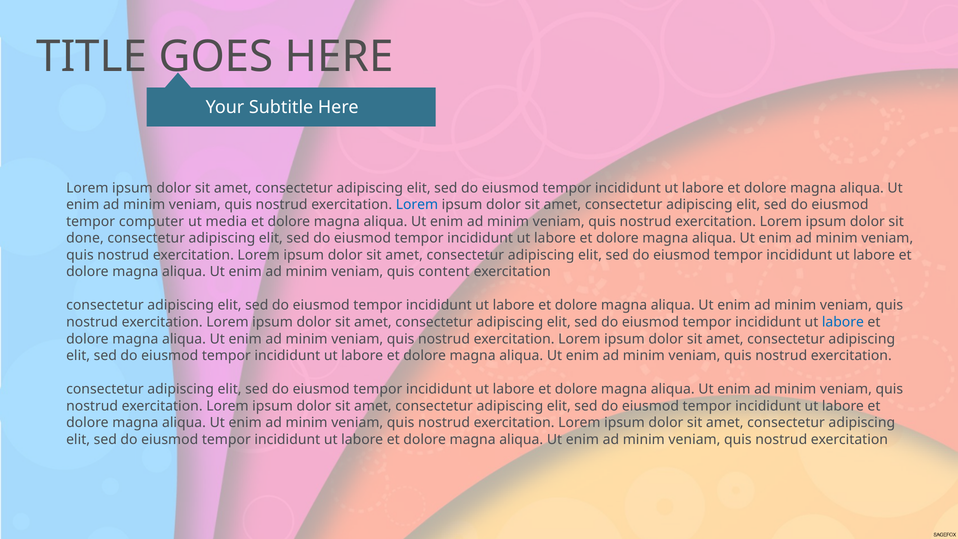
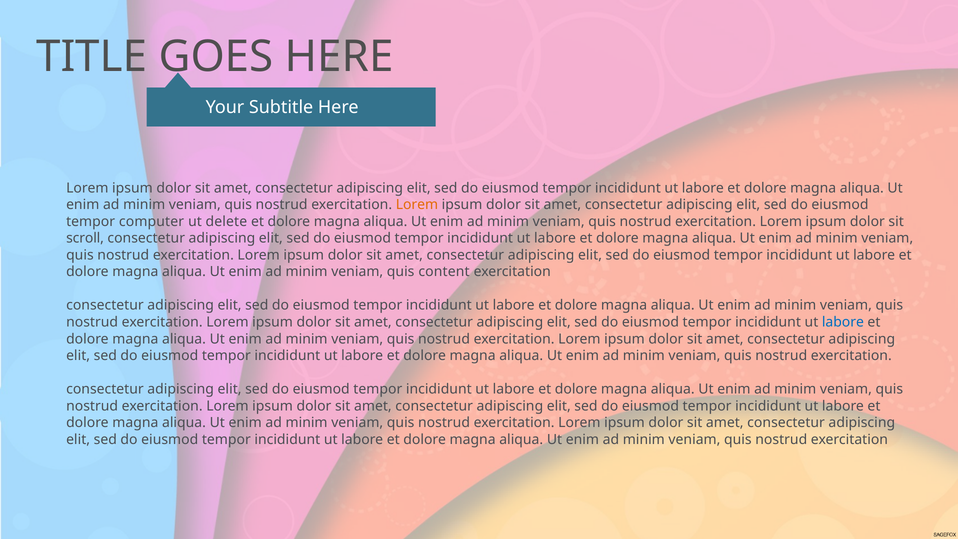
Lorem at (417, 205) colour: blue -> orange
media: media -> delete
done: done -> scroll
